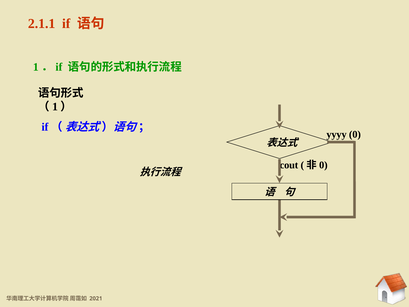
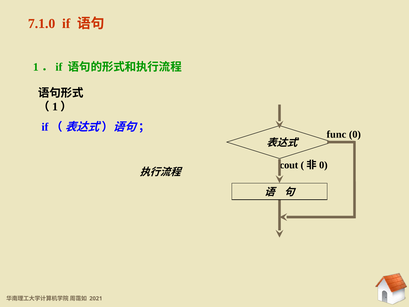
2.1.1: 2.1.1 -> 7.1.0
yyyy: yyyy -> func
